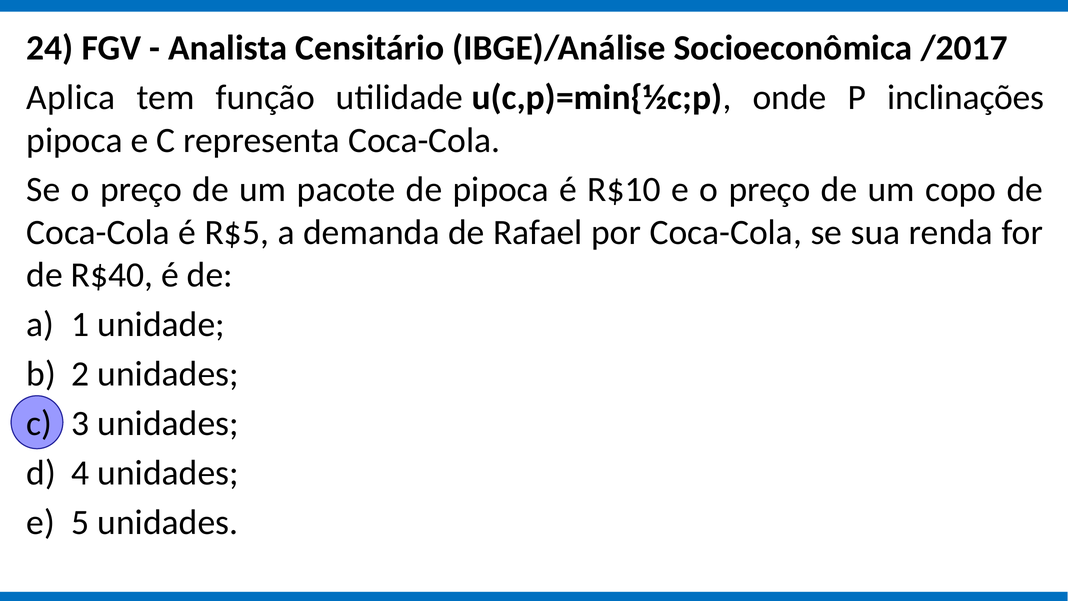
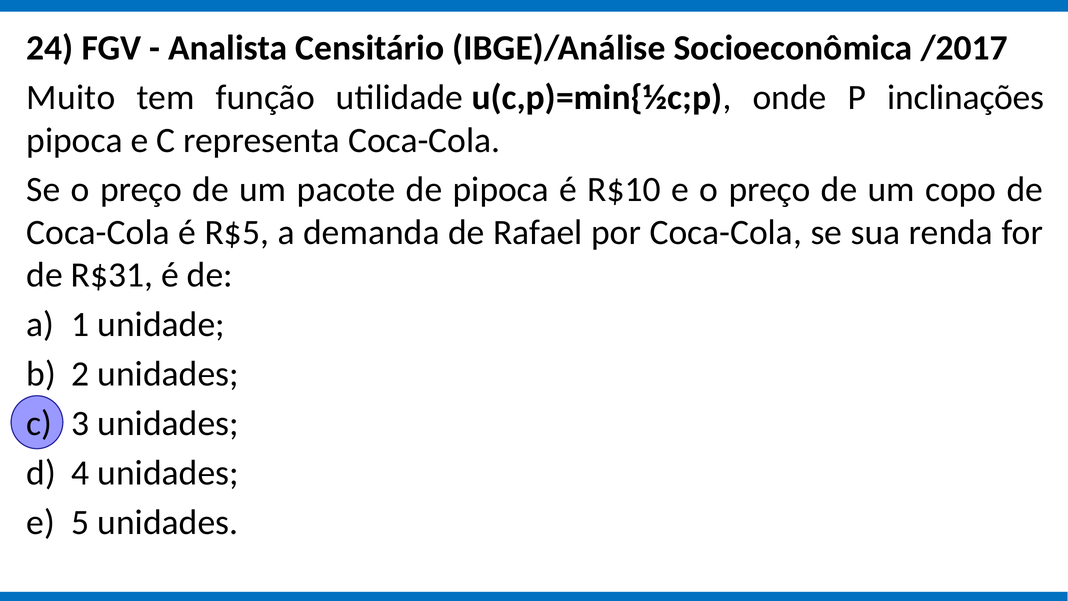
Aplica: Aplica -> Muito
R$40: R$40 -> R$31
